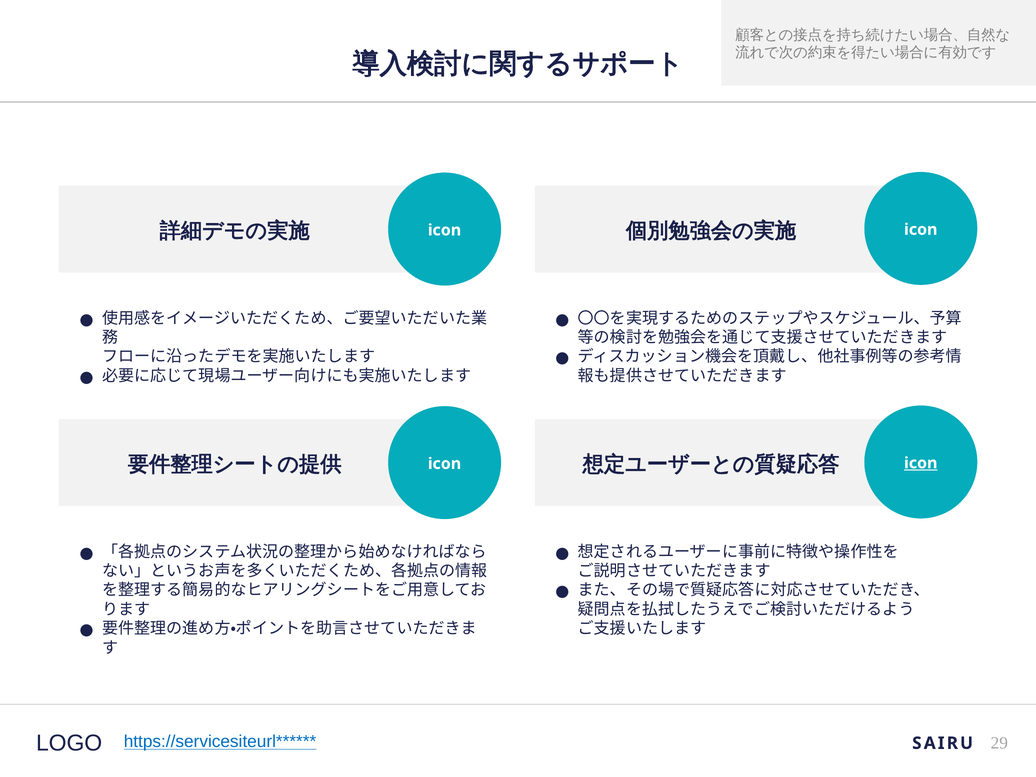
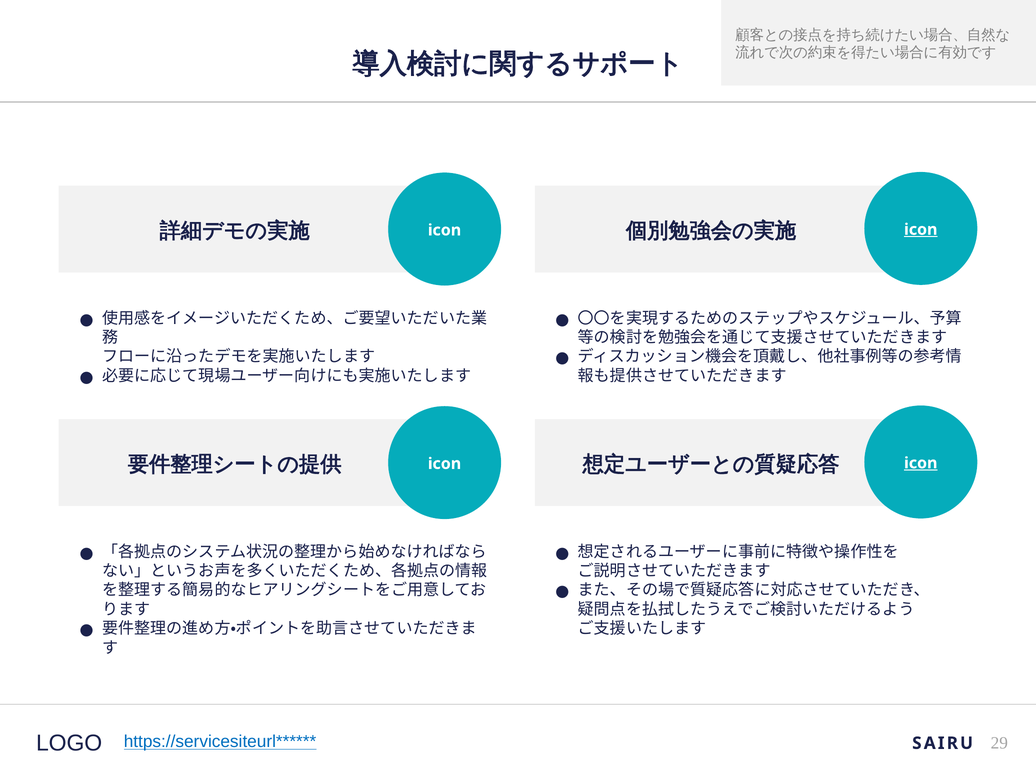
icon at (921, 230) underline: none -> present
